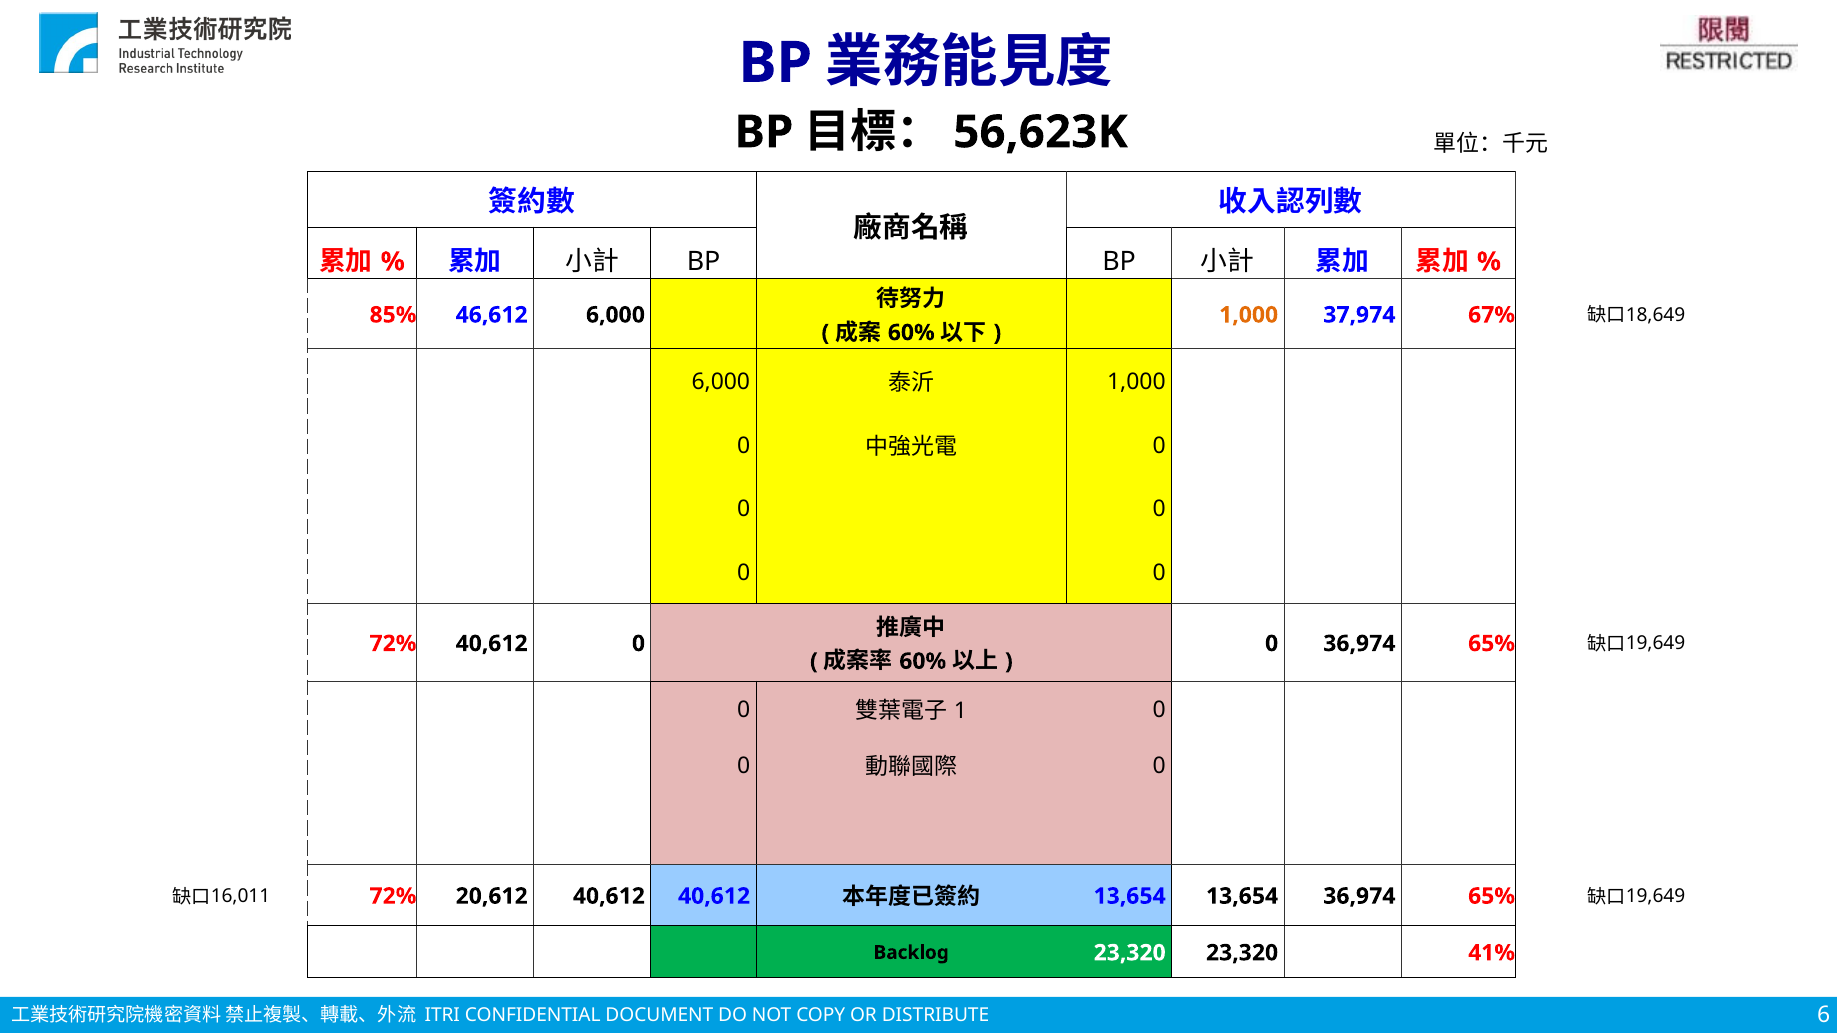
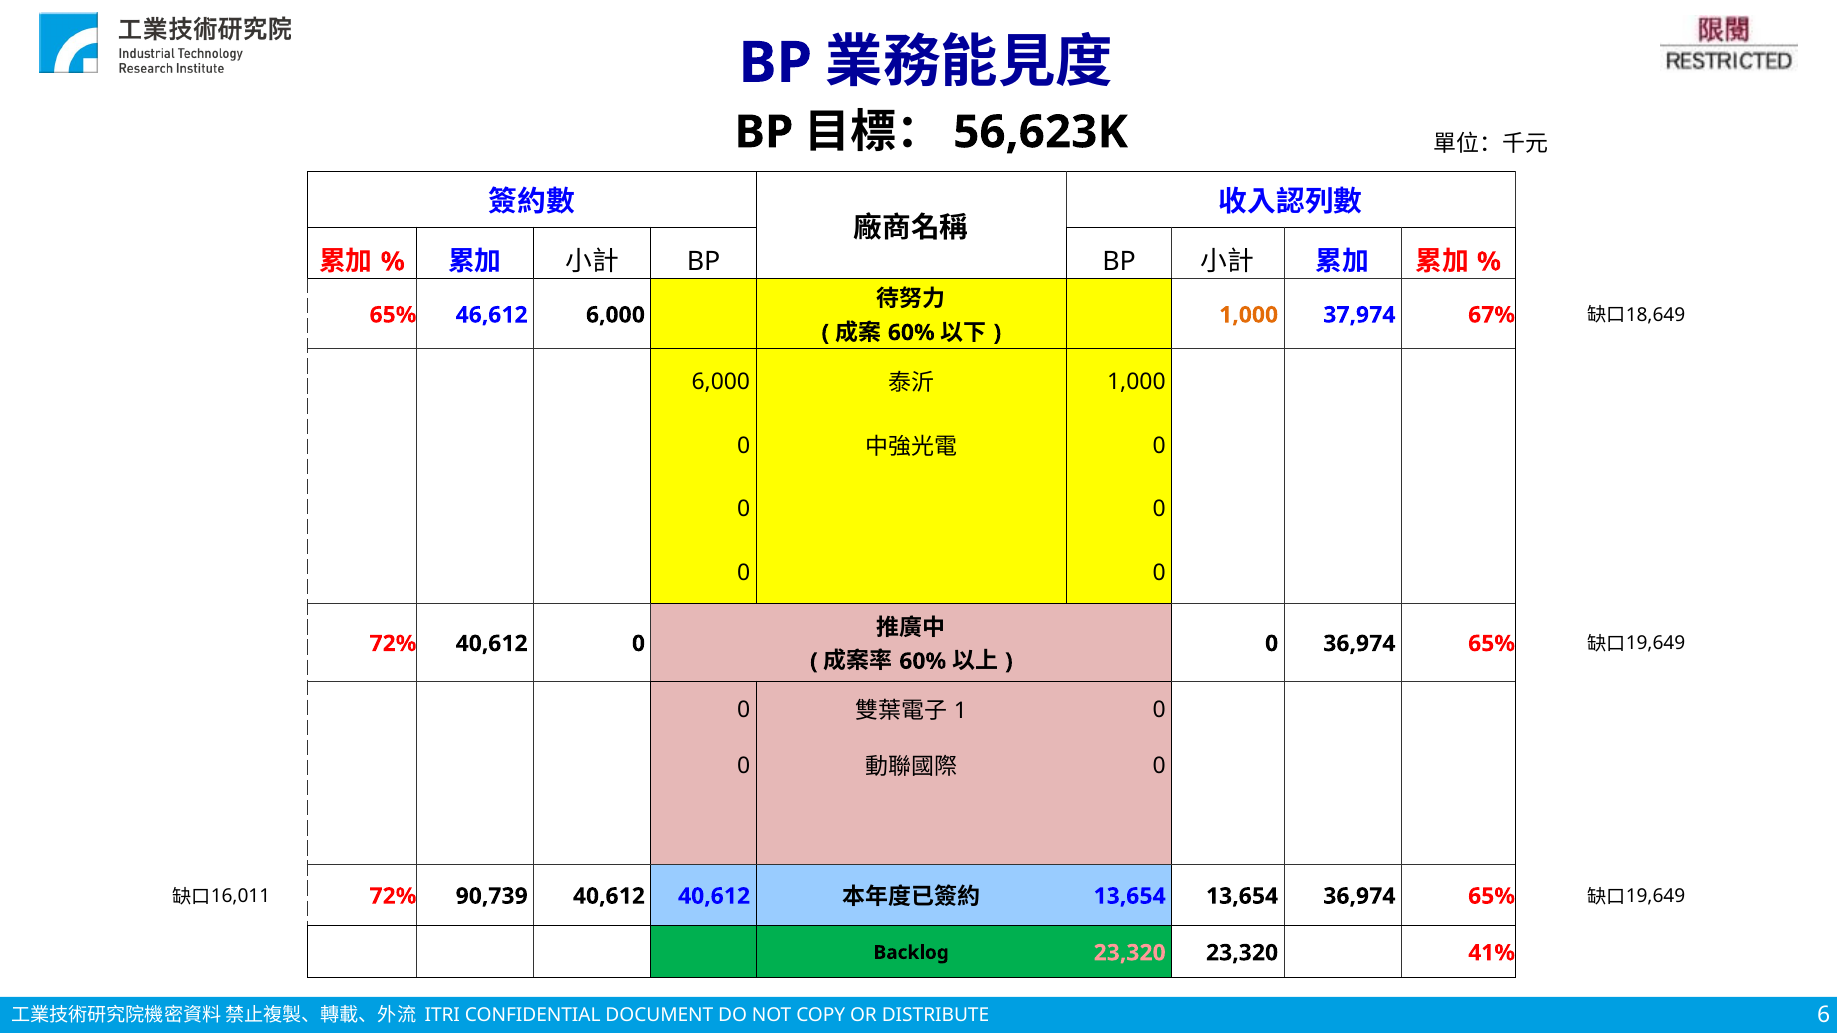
85% at (393, 315): 85% -> 65%
20,612: 20,612 -> 90,739
23,320 at (1130, 953) colour: white -> pink
